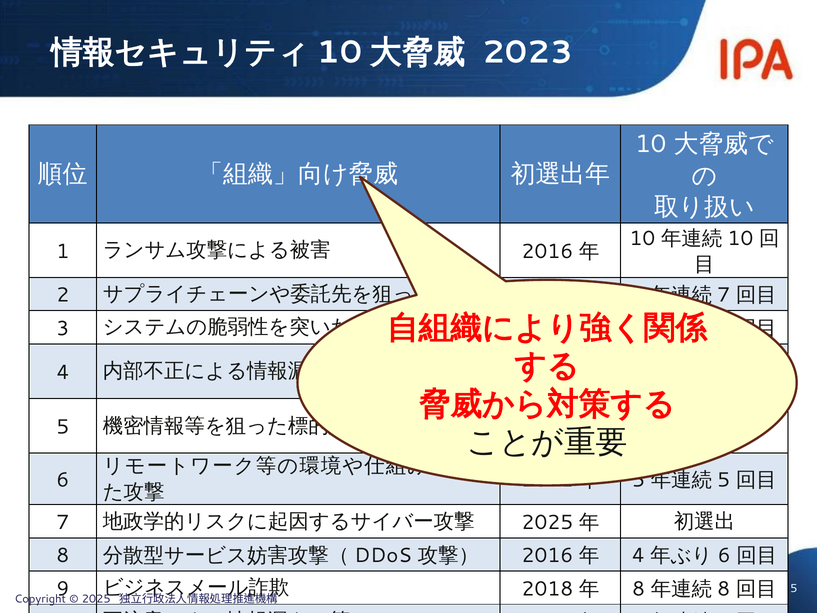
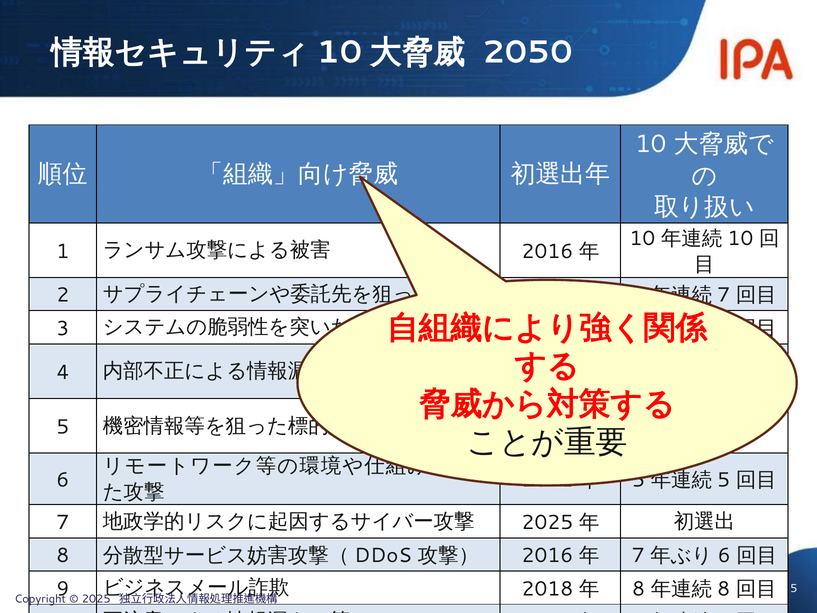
2023: 2023 -> 2050
4 at (638, 555): 4 -> 7
